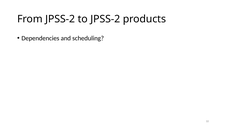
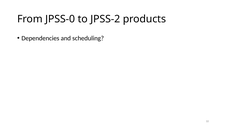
From JPSS-2: JPSS-2 -> JPSS-0
